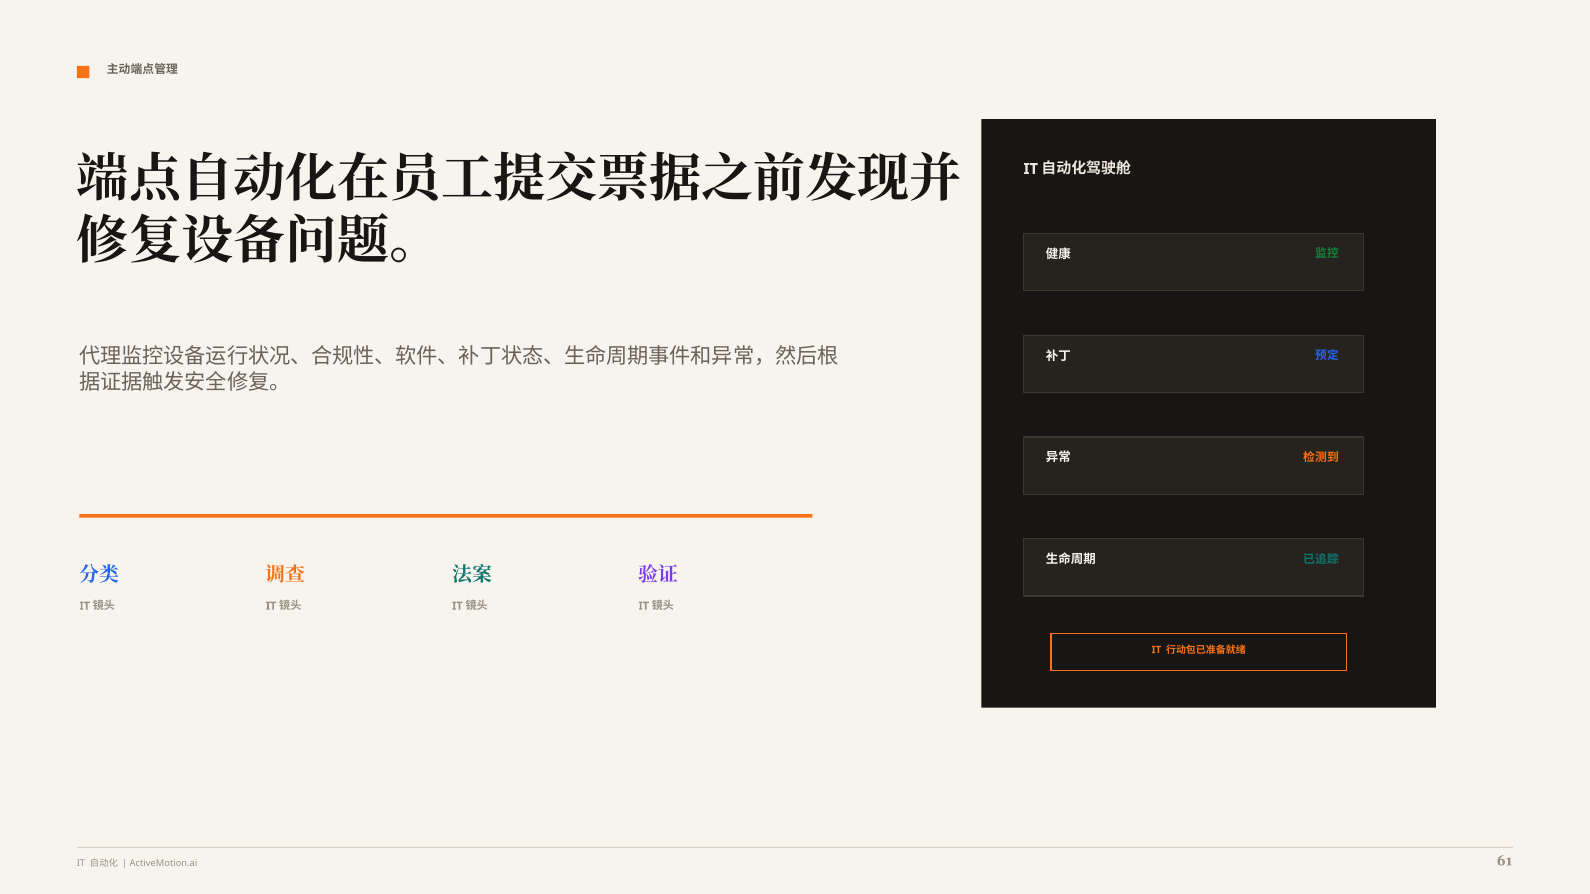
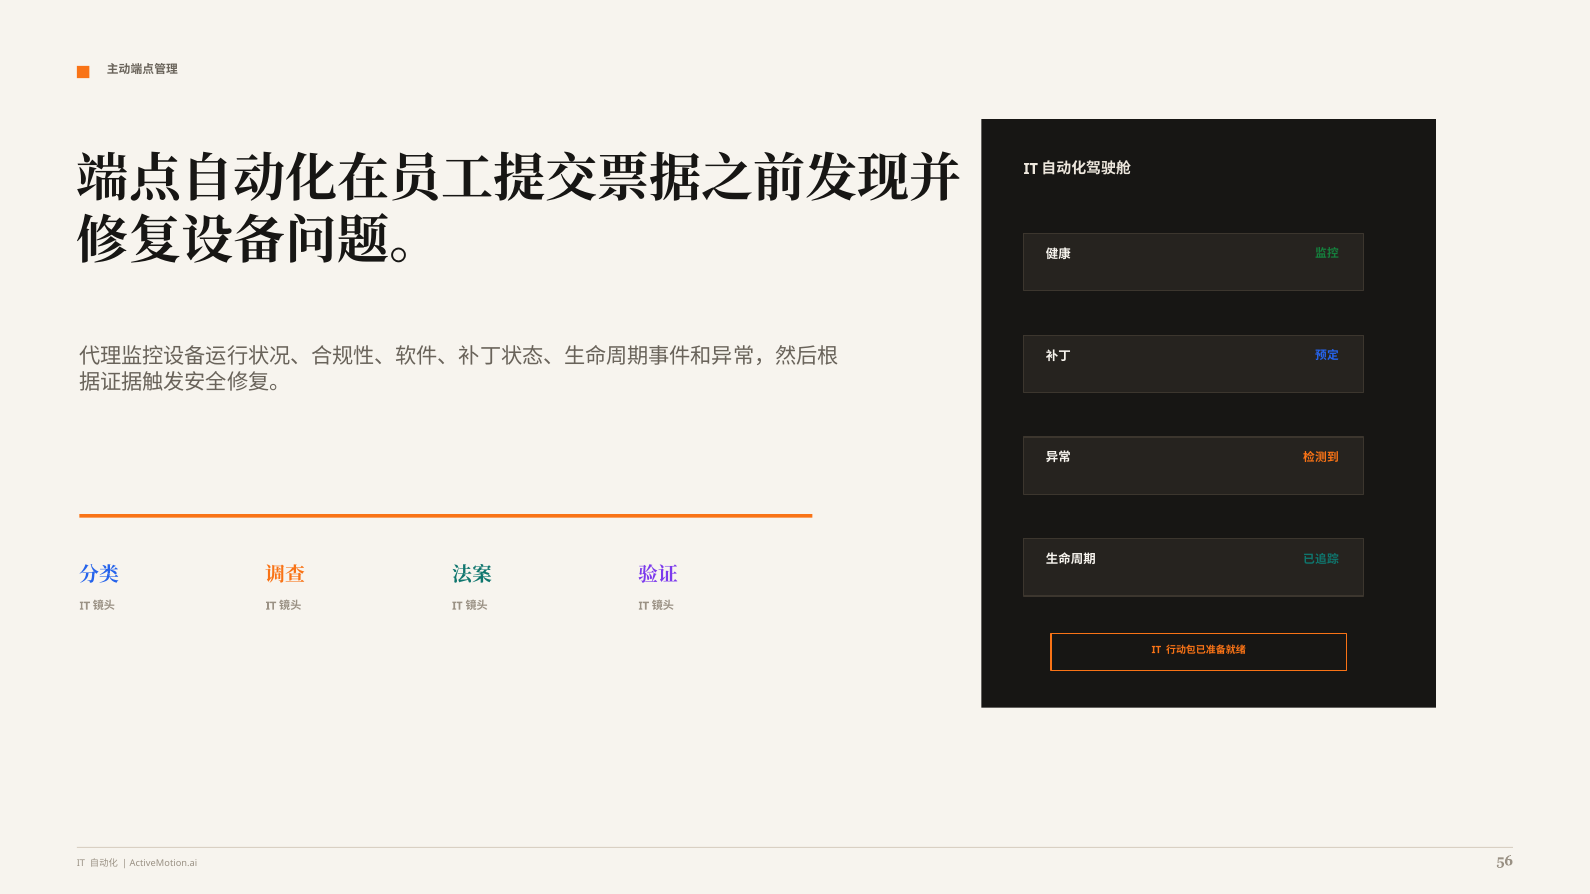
61: 61 -> 56
